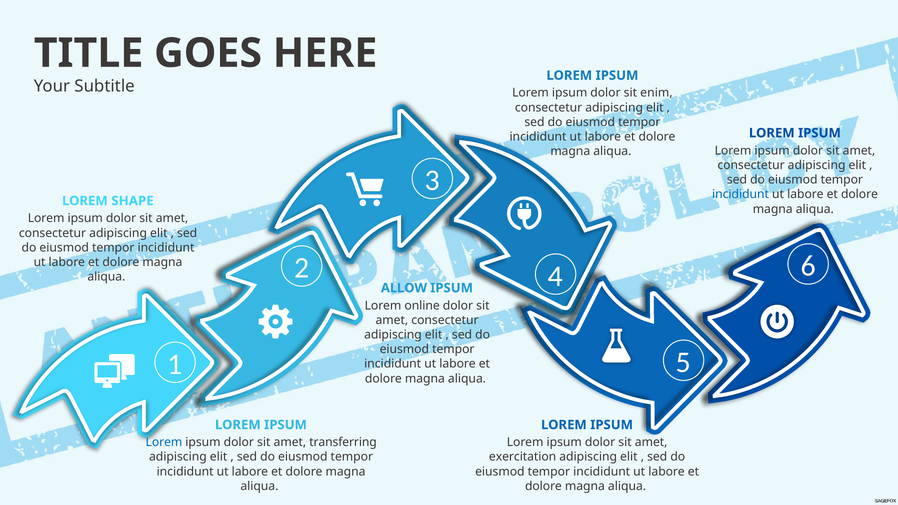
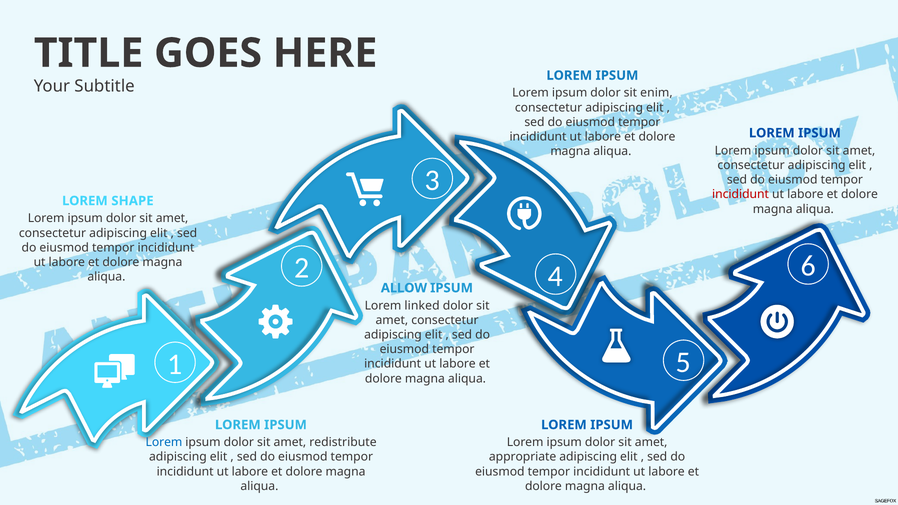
incididunt at (741, 194) colour: blue -> red
online: online -> linked
transferring: transferring -> redistribute
exercitation: exercitation -> appropriate
